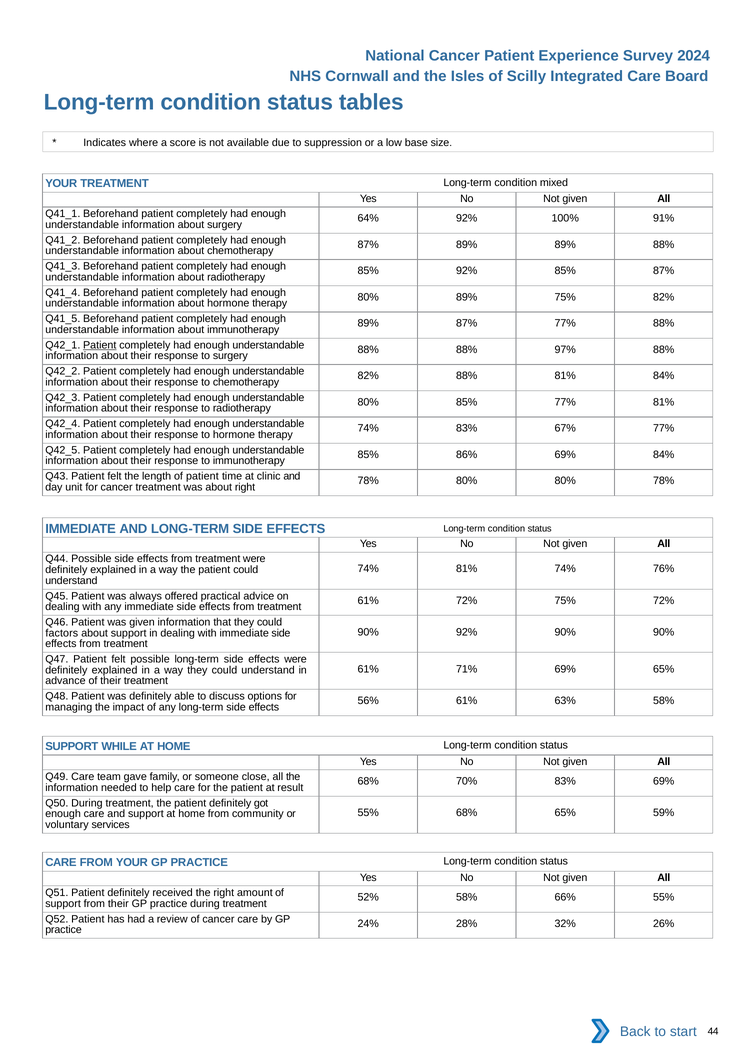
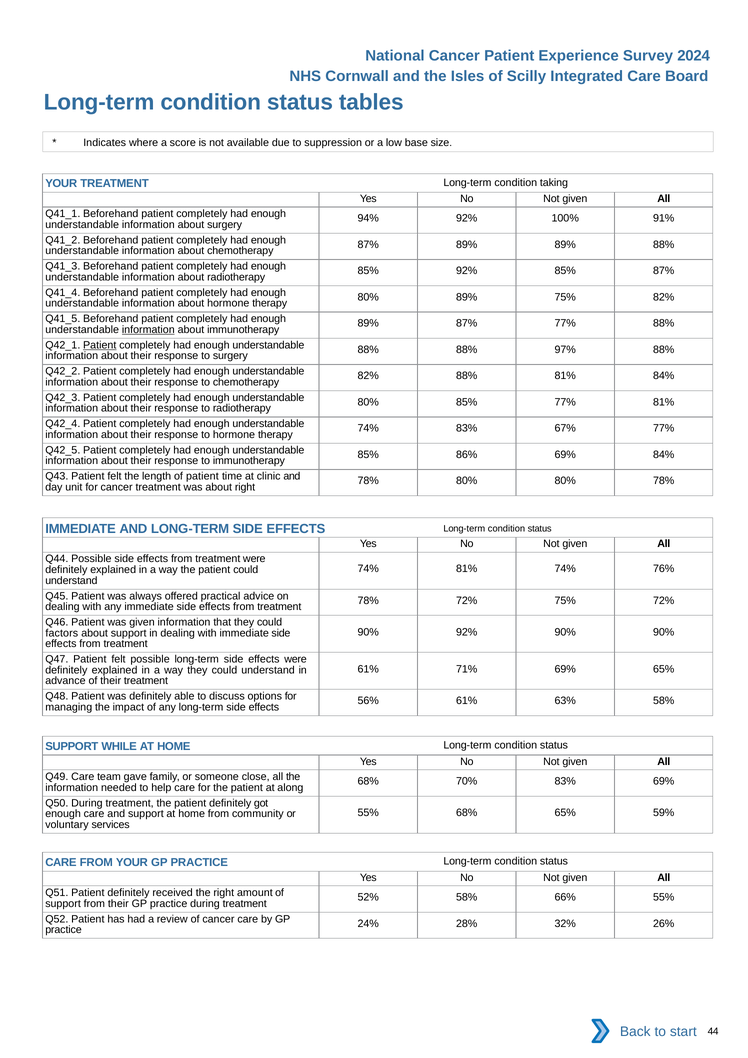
mixed: mixed -> taking
64%: 64% -> 94%
information at (148, 330) underline: none -> present
61% at (368, 601): 61% -> 78%
result: result -> along
